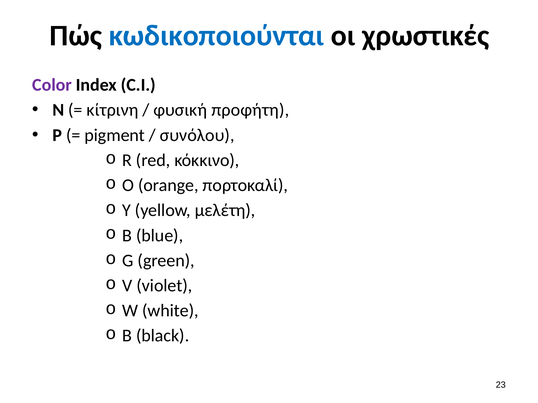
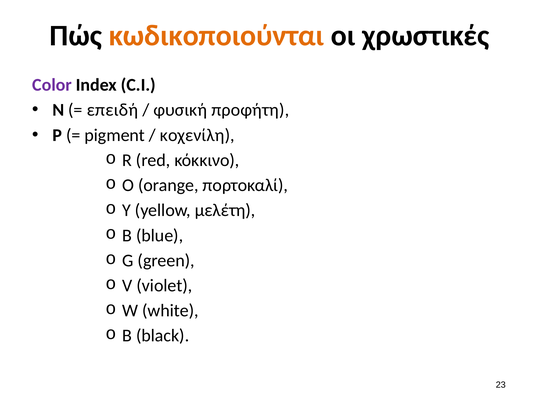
κωδικοποιούνται colour: blue -> orange
κίτρινη: κίτρινη -> επειδή
συνόλου: συνόλου -> κοχενίλη
